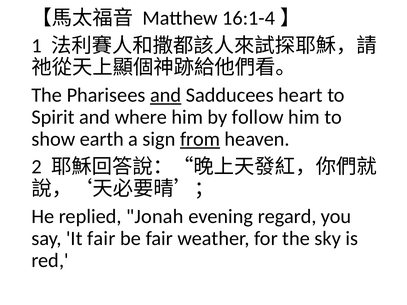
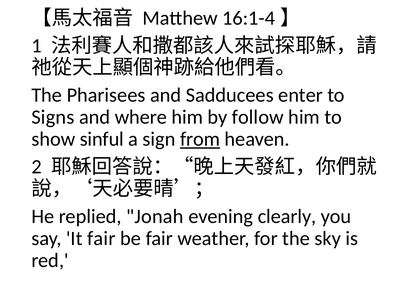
and at (166, 95) underline: present -> none
heart: heart -> enter
Spirit: Spirit -> Signs
earth: earth -> sinful
regard: regard -> clearly
